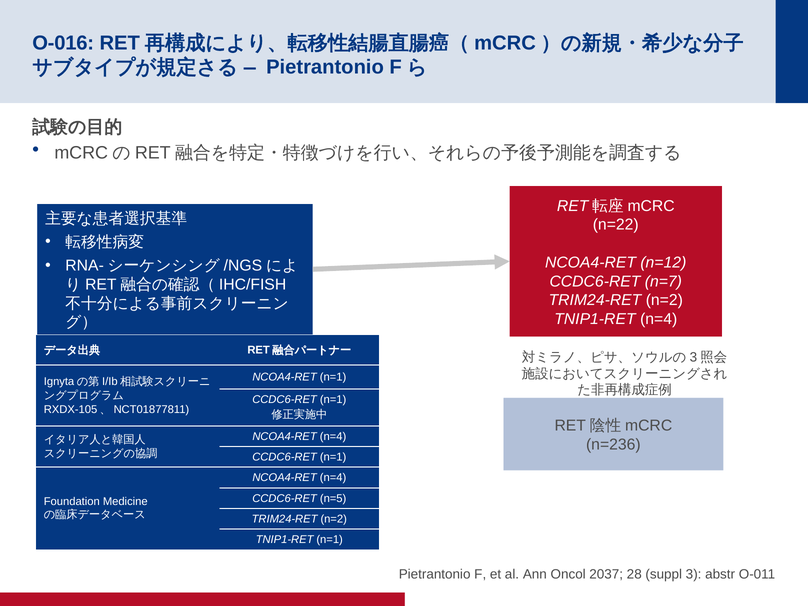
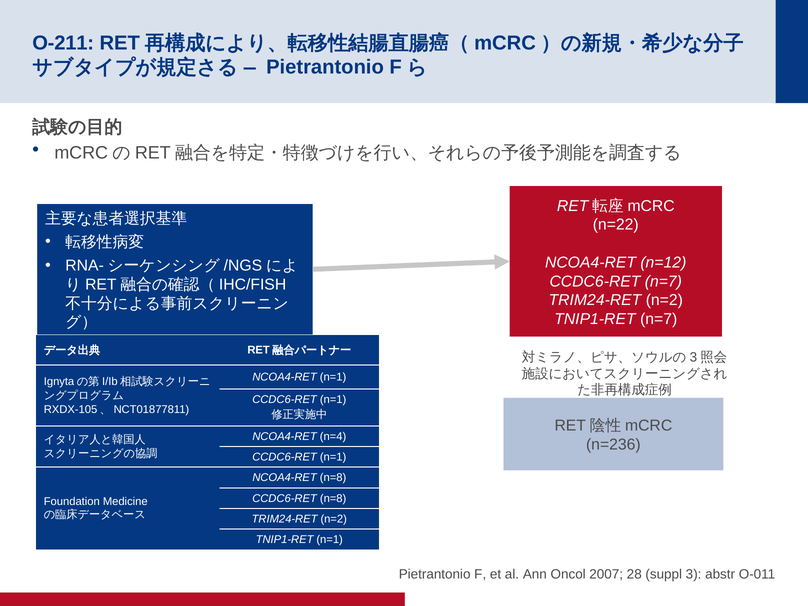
O-016: O-016 -> O-211
TNIP1-RET n=4: n=4 -> n=7
n=4 at (333, 478): n=4 -> n=8
CCDC6-RET n=5: n=5 -> n=8
2037: 2037 -> 2007
